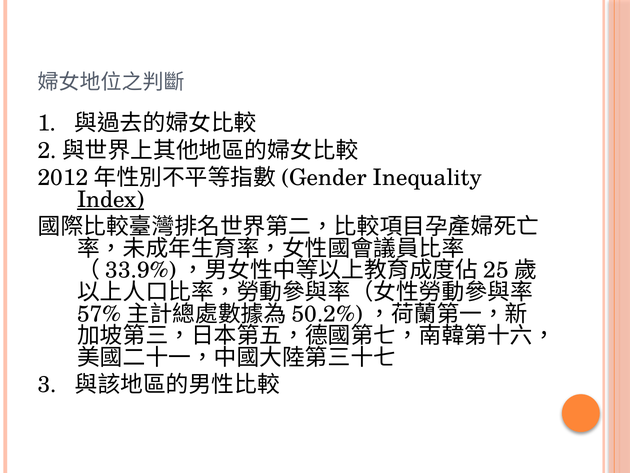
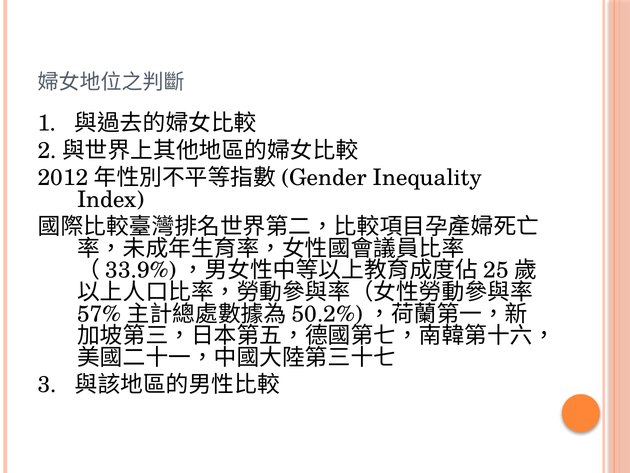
Index underline: present -> none
